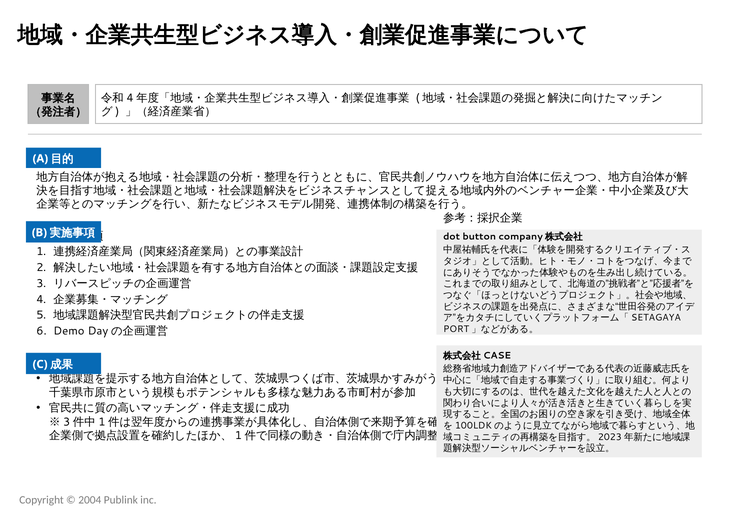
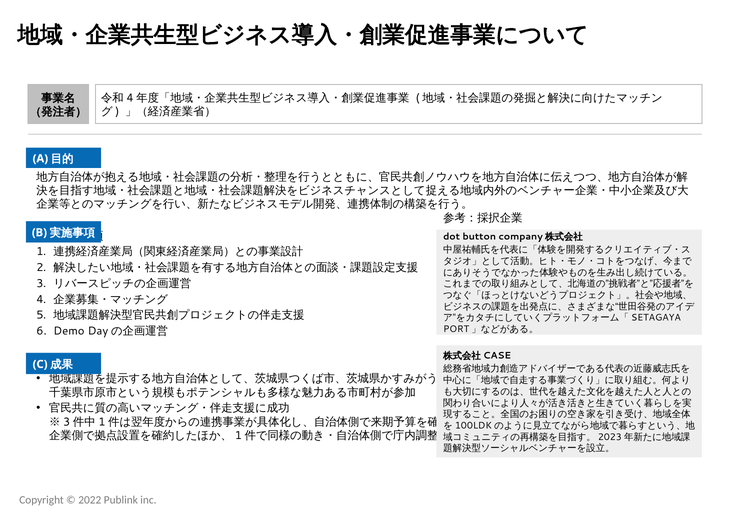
2004: 2004 -> 2022
